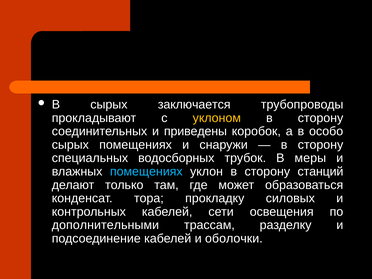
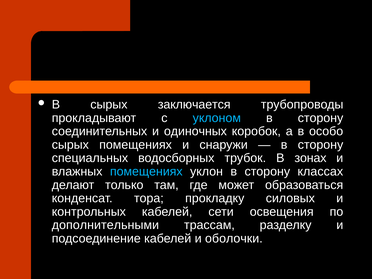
уклоном colour: yellow -> light blue
приведены: приведены -> одиночных
меры: меры -> зонах
станций: станций -> классах
